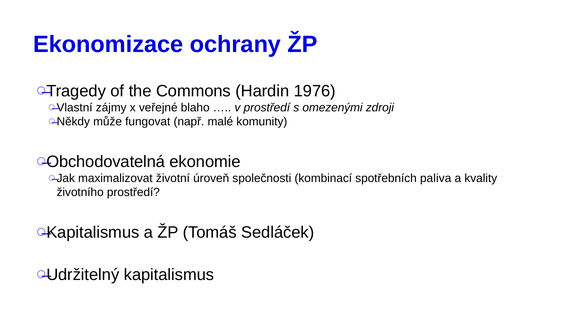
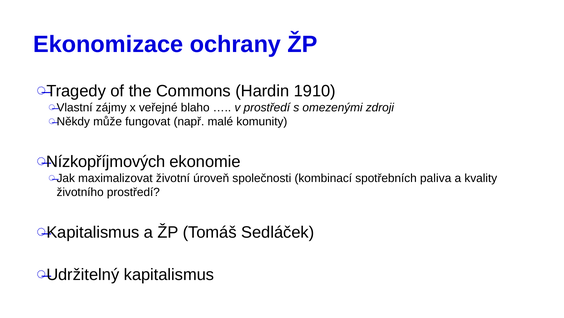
1976: 1976 -> 1910
Obchodovatelná: Obchodovatelná -> Nízkopříjmových
